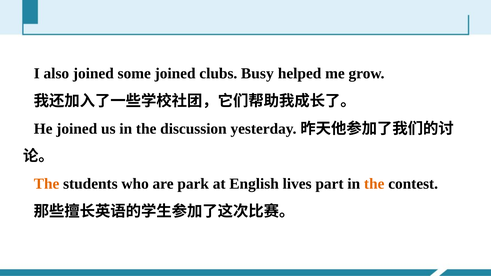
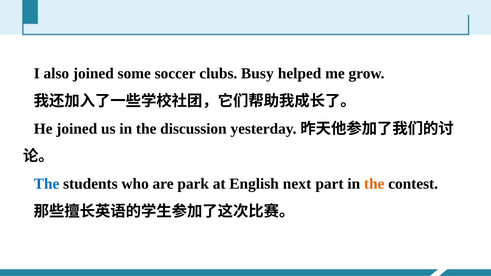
some joined: joined -> soccer
The at (47, 184) colour: orange -> blue
lives: lives -> next
